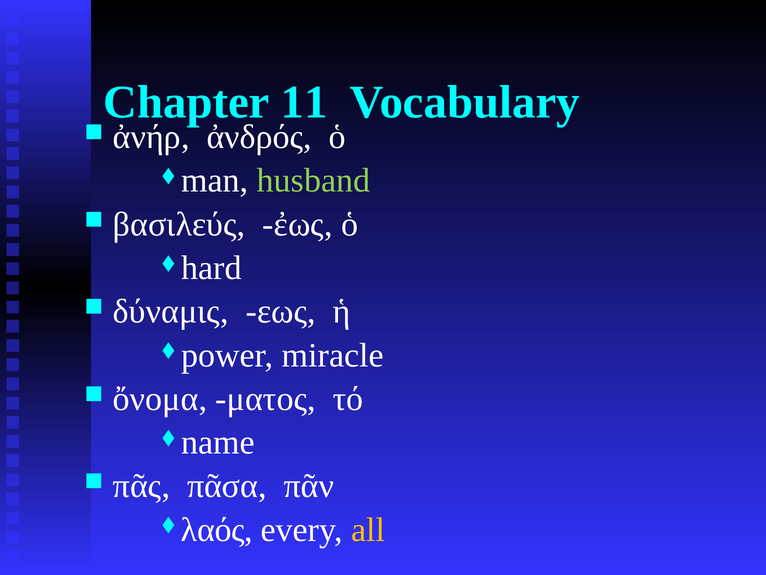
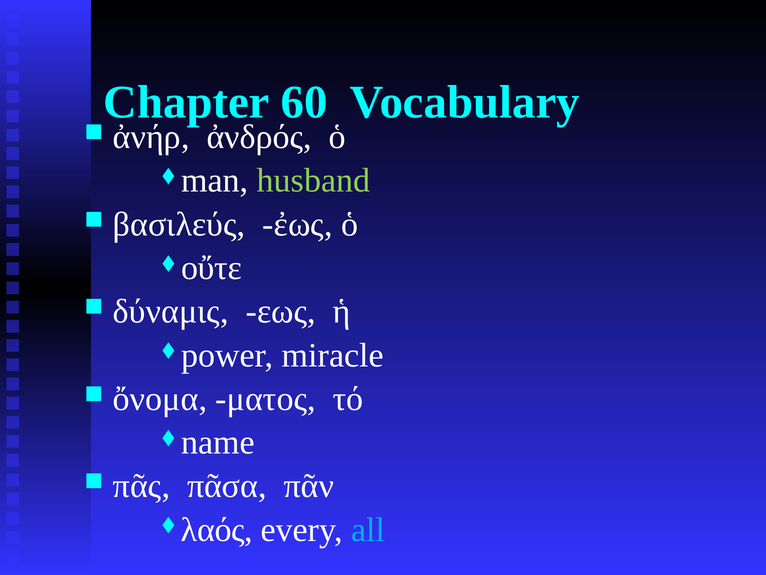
11: 11 -> 60
hard: hard -> οὔτε
all colour: yellow -> light blue
